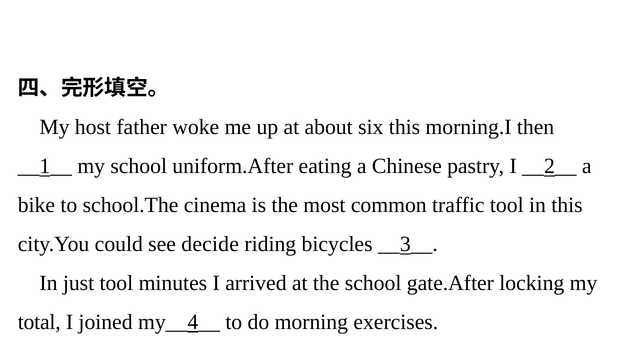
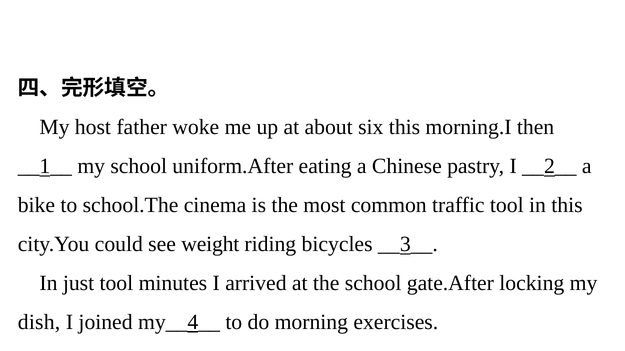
decide: decide -> weight
total: total -> dish
